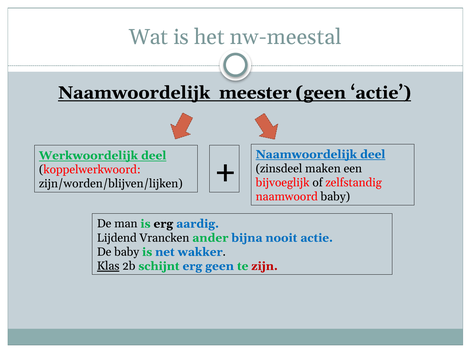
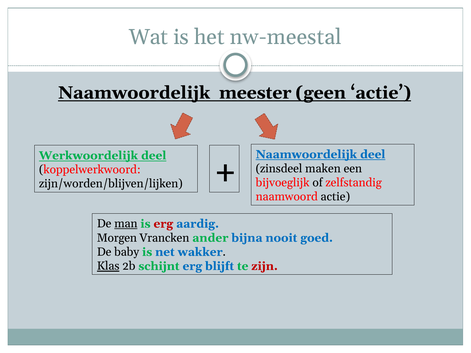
naamwoord baby: baby -> actie
man underline: none -> present
erg at (163, 224) colour: black -> red
Lijdend: Lijdend -> Morgen
nooit actie: actie -> goed
erg geen: geen -> blijft
